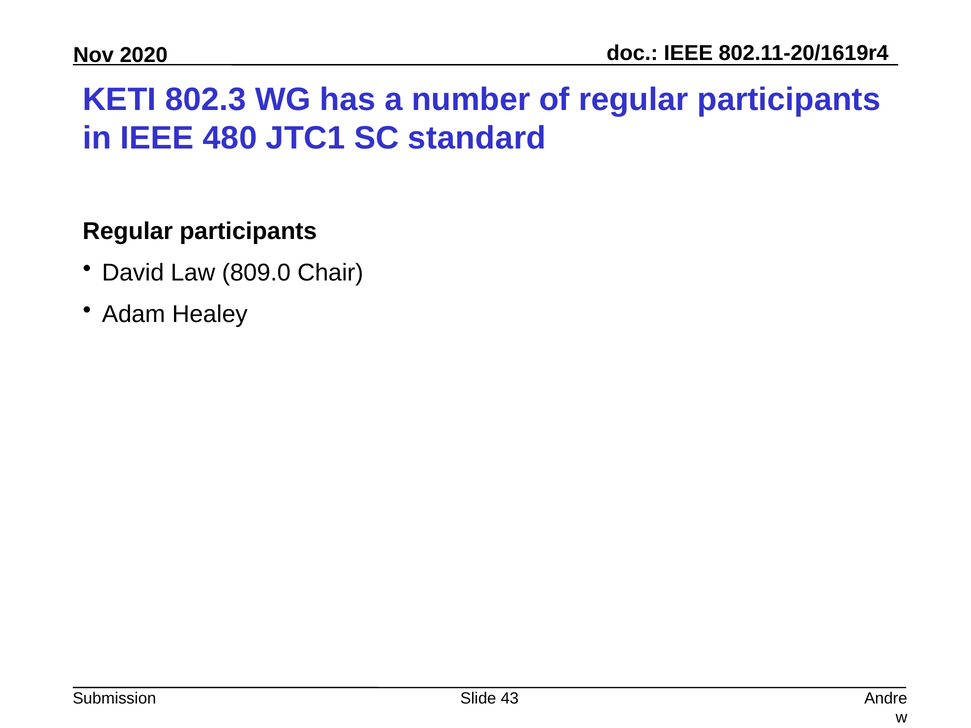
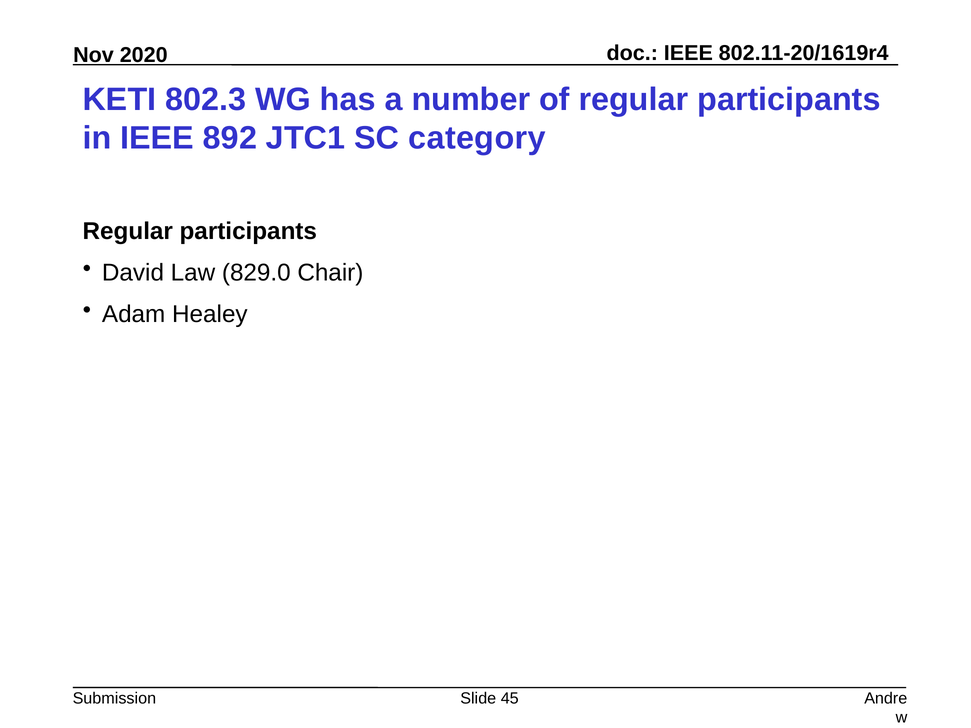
480: 480 -> 892
standard: standard -> category
809.0: 809.0 -> 829.0
43: 43 -> 45
